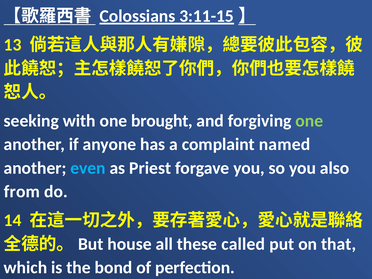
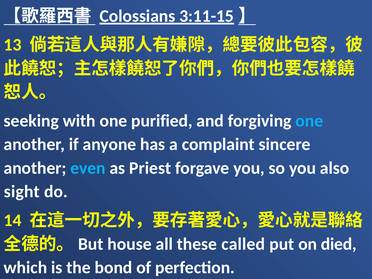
brought: brought -> purified
one at (309, 121) colour: light green -> light blue
named: named -> sincere
from: from -> sight
that: that -> died
